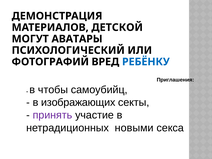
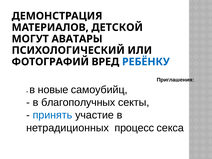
чтобы: чтобы -> новые
изображающих: изображающих -> благополучных
принять colour: purple -> blue
новыми: новыми -> процесс
